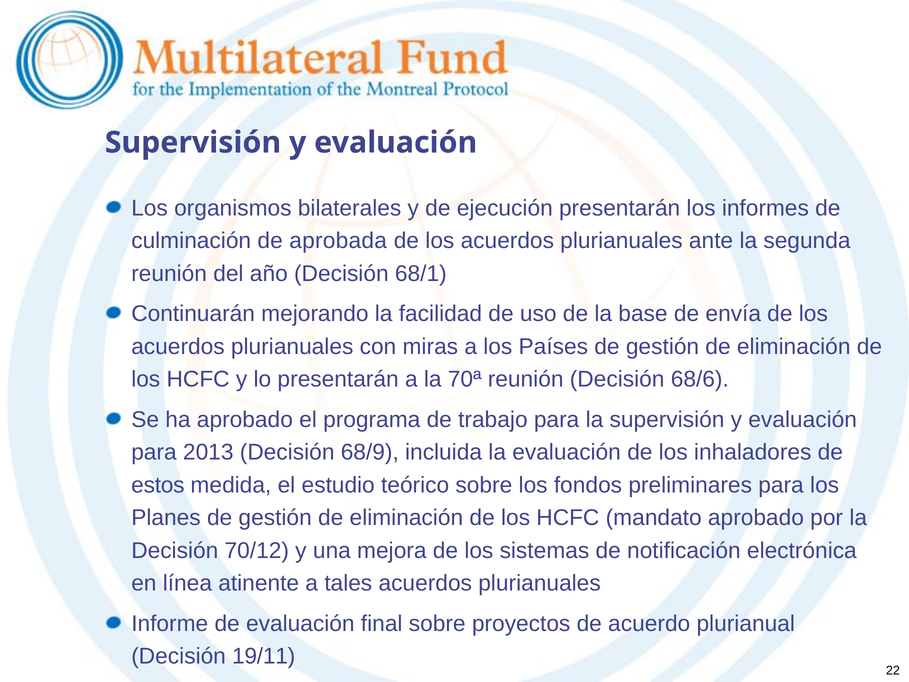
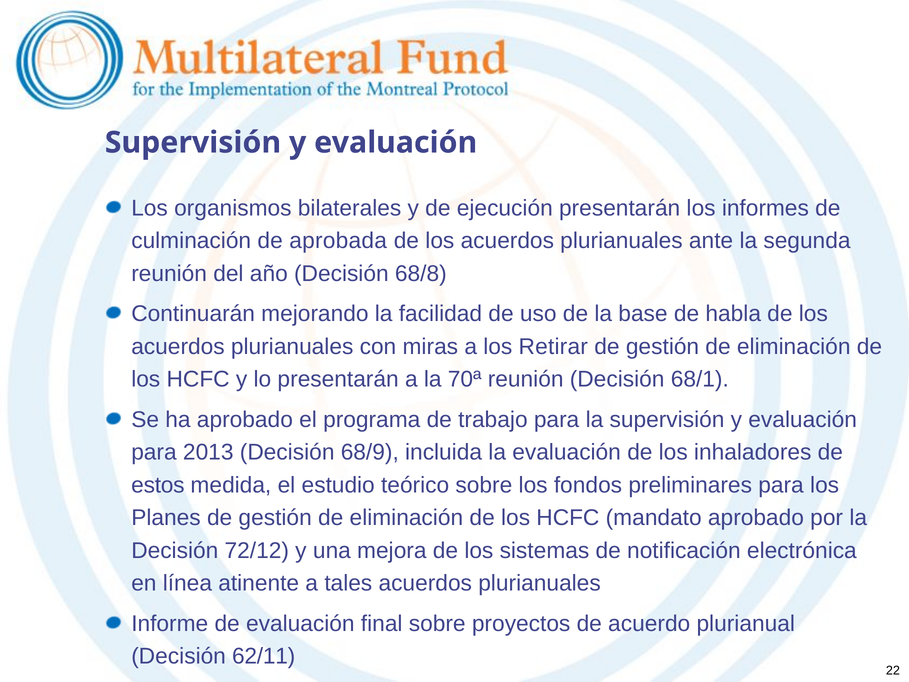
68/1: 68/1 -> 68/8
envía: envía -> habla
Países: Países -> Retirar
68/6: 68/6 -> 68/1
70/12: 70/12 -> 72/12
19/11: 19/11 -> 62/11
